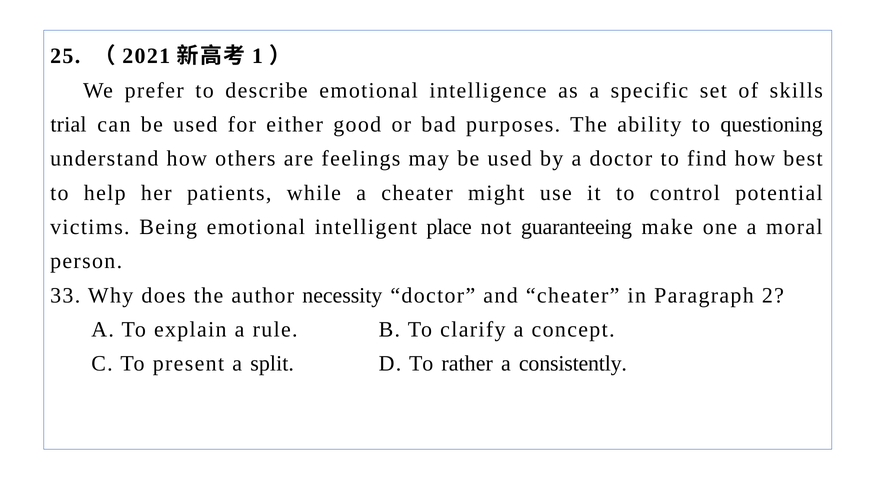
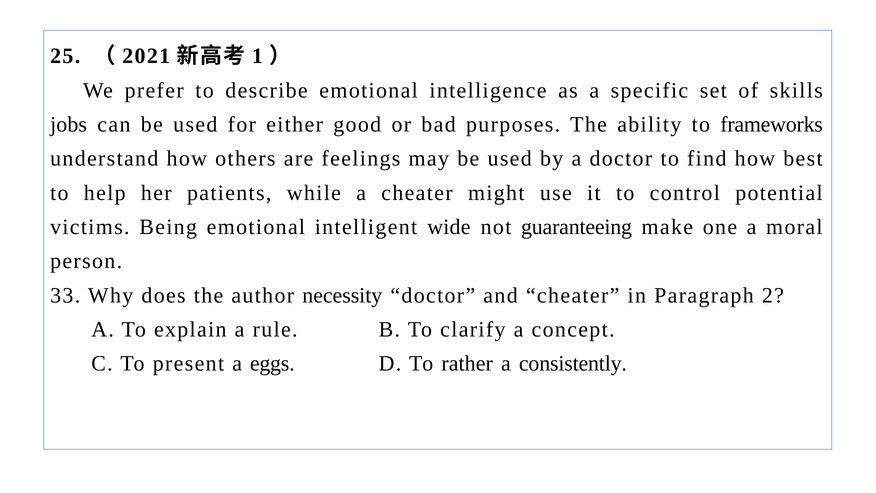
trial: trial -> jobs
questioning: questioning -> frameworks
place: place -> wide
split: split -> eggs
